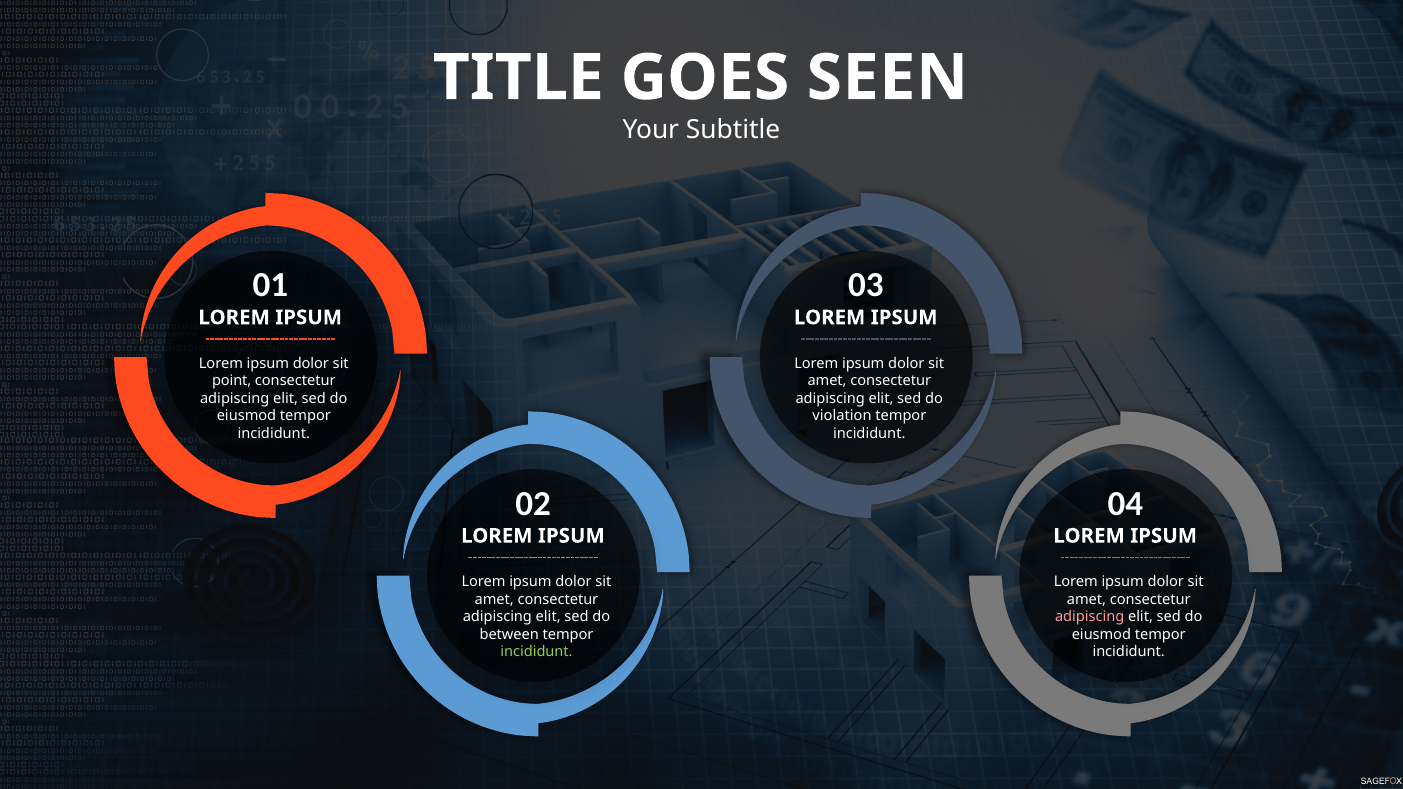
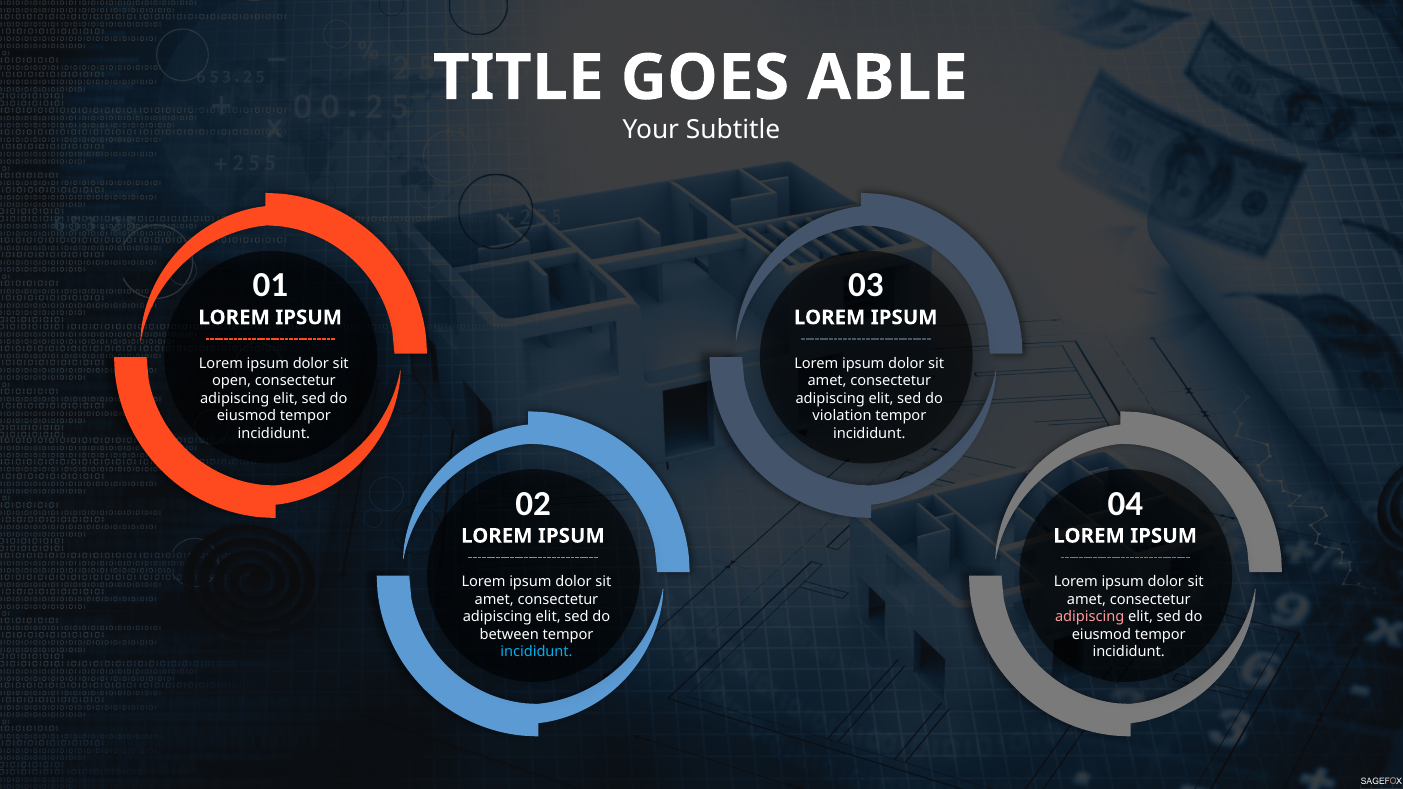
SEEN: SEEN -> ABLE
point: point -> open
incididunt at (536, 652) colour: light green -> light blue
